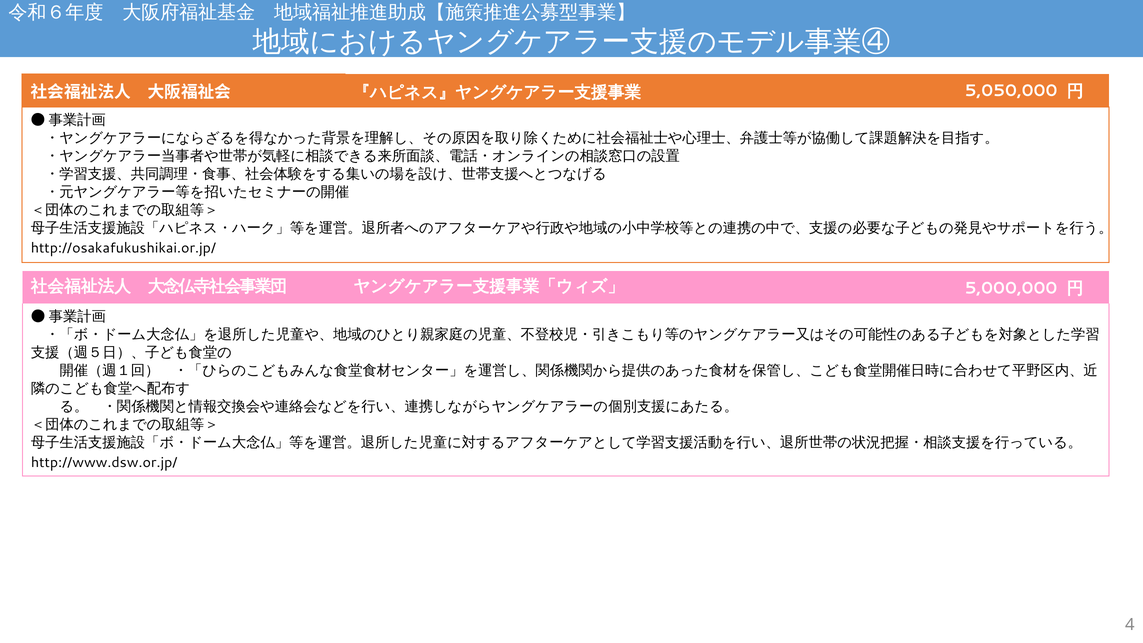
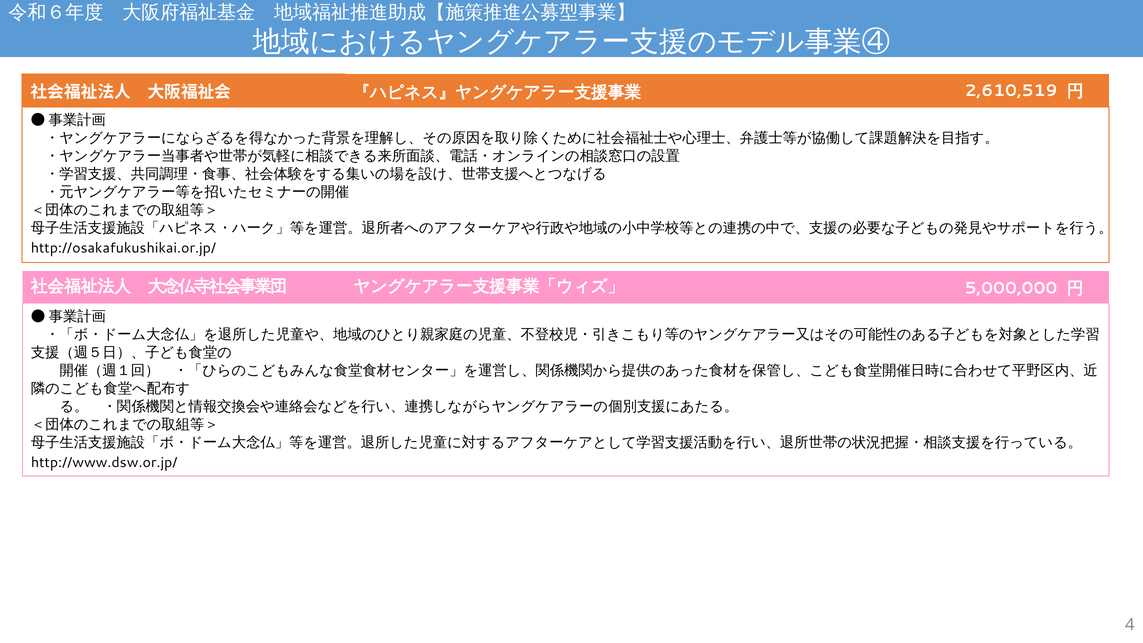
5,050,000: 5,050,000 -> 2,610,519
